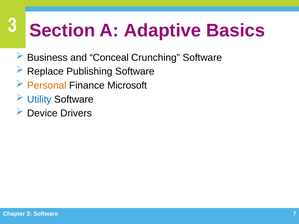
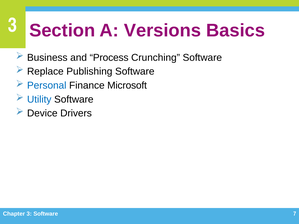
Adaptive: Adaptive -> Versions
Conceal: Conceal -> Process
Personal colour: orange -> blue
